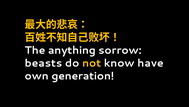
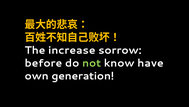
anything: anything -> increase
beasts: beasts -> before
not colour: yellow -> light green
